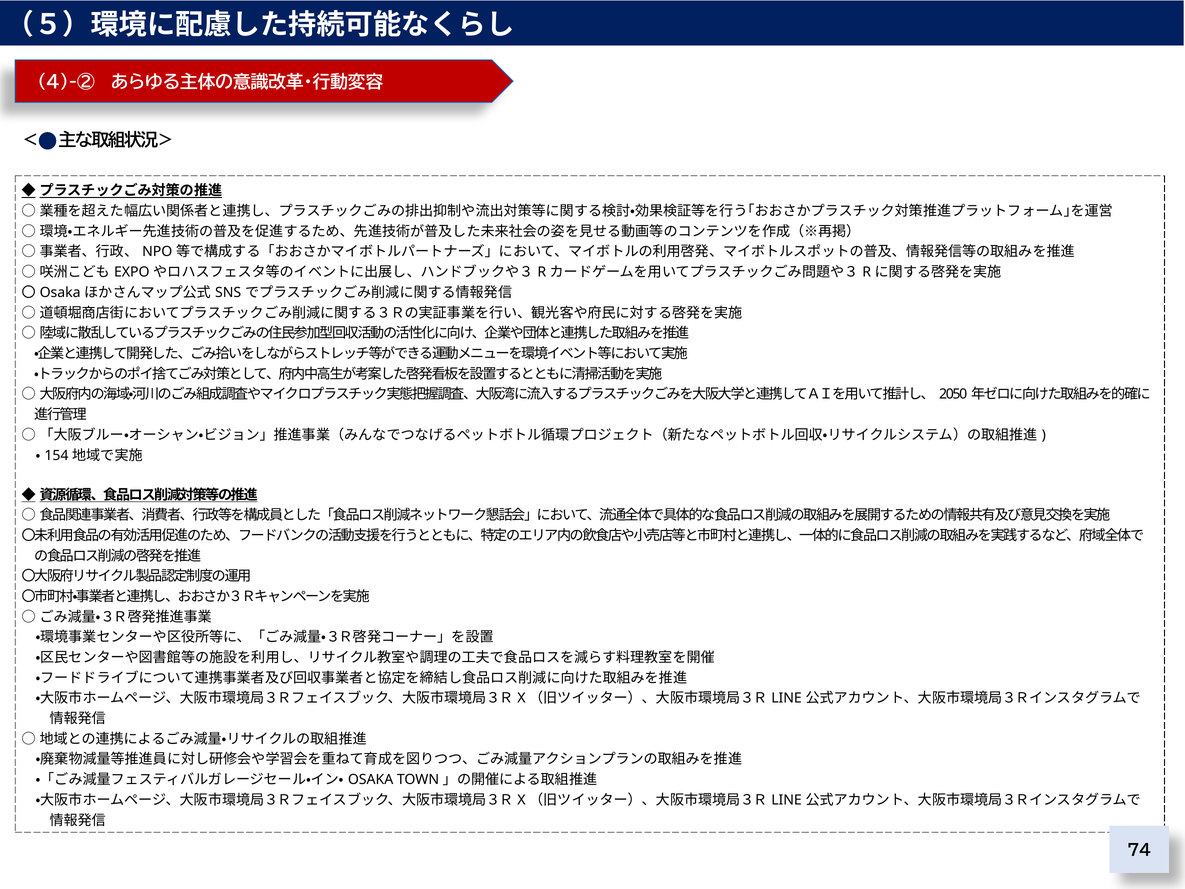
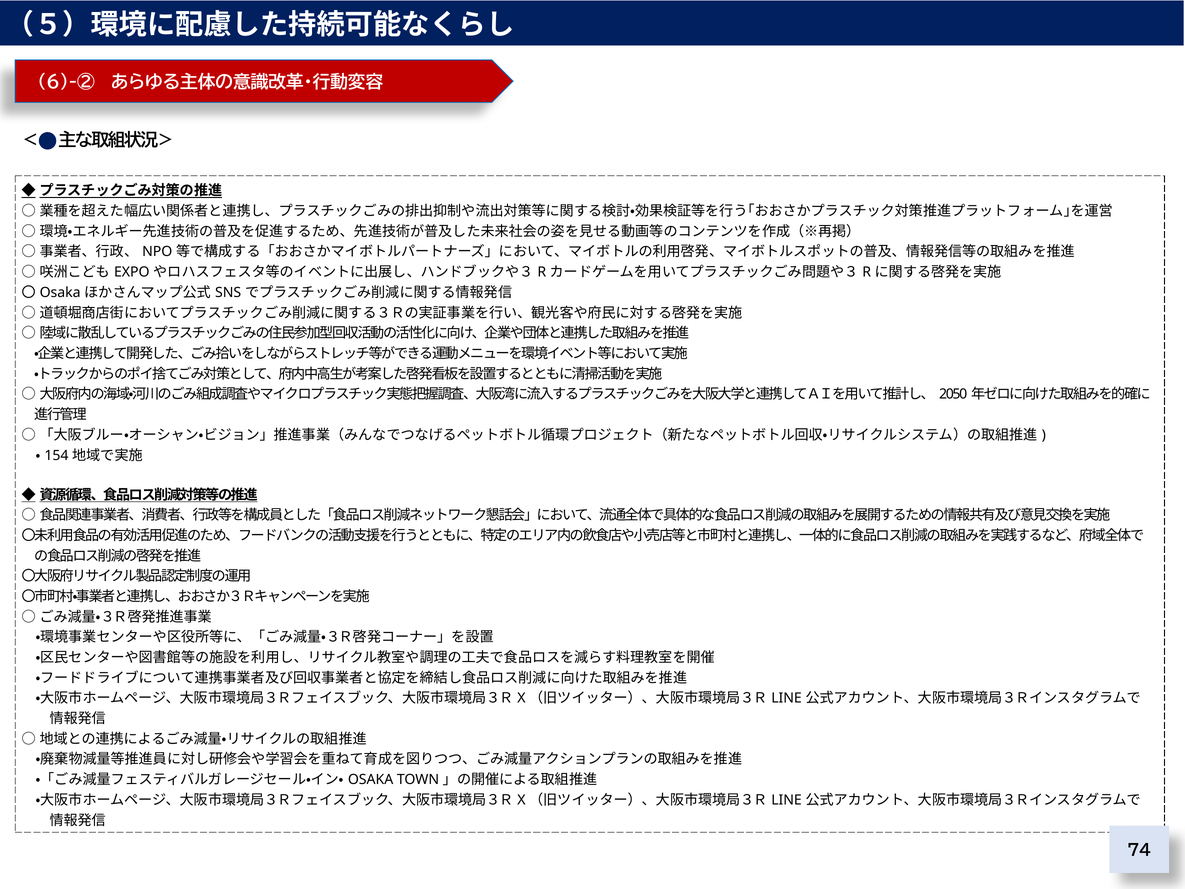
4)-②: 4)-② -> 6)-②
